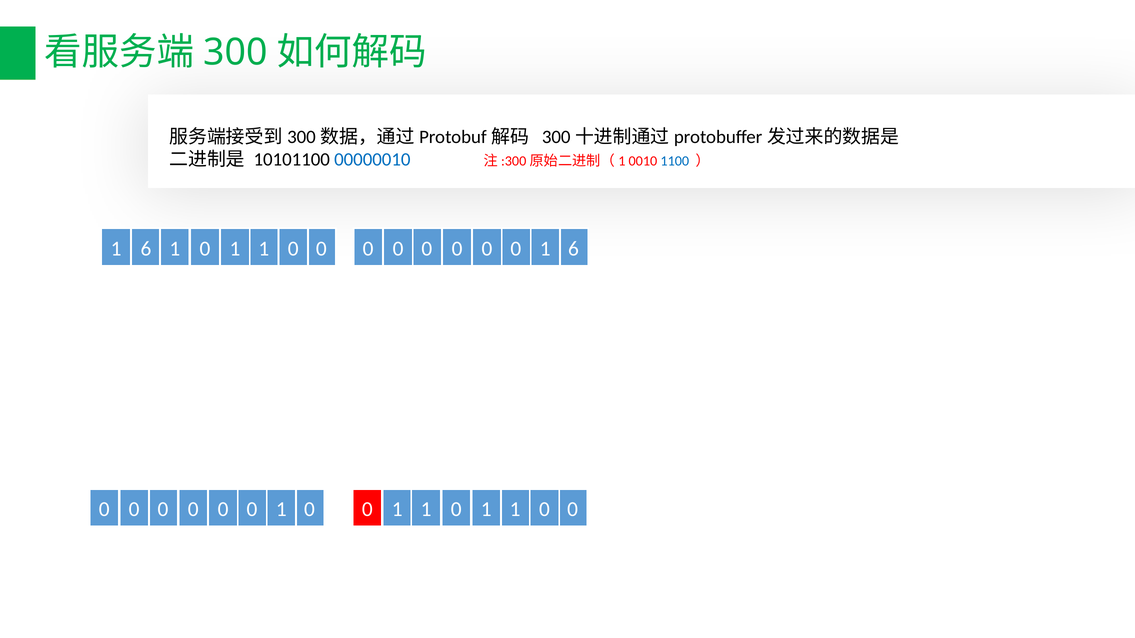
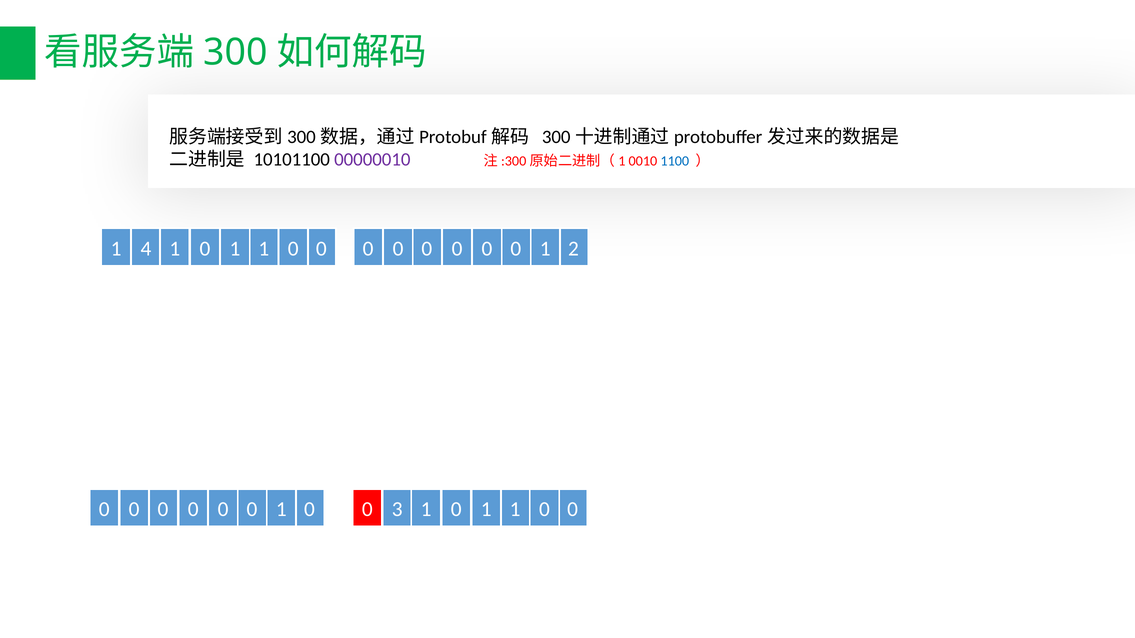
00000010 colour: blue -> purple
6 at (146, 249): 6 -> 4
6 at (573, 249): 6 -> 2
1 at (397, 510): 1 -> 3
